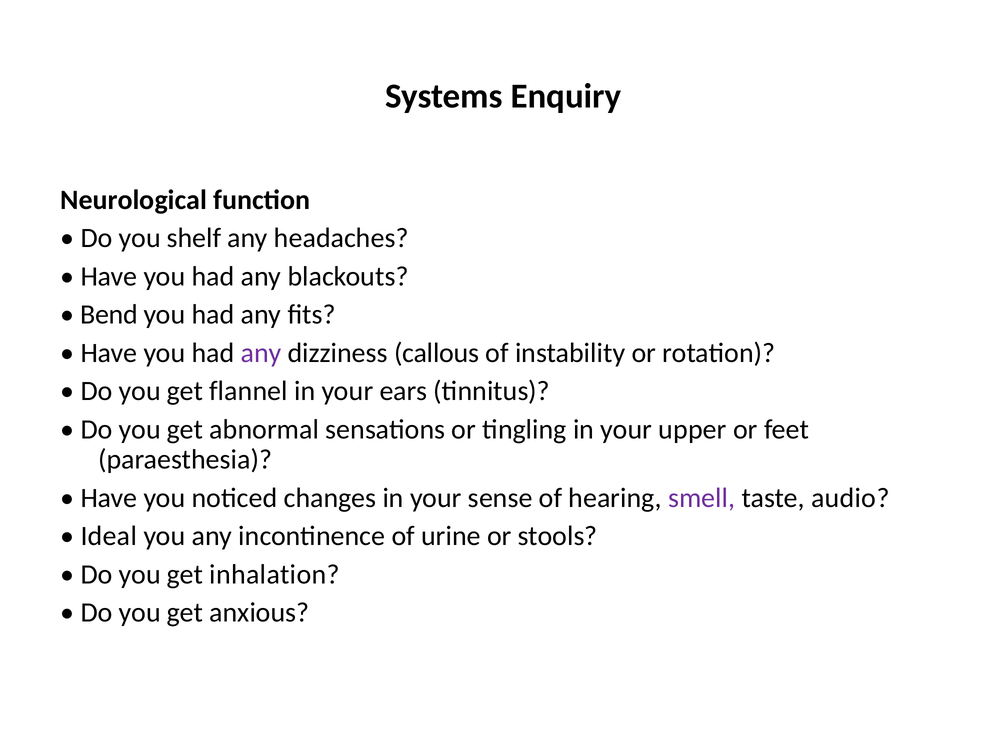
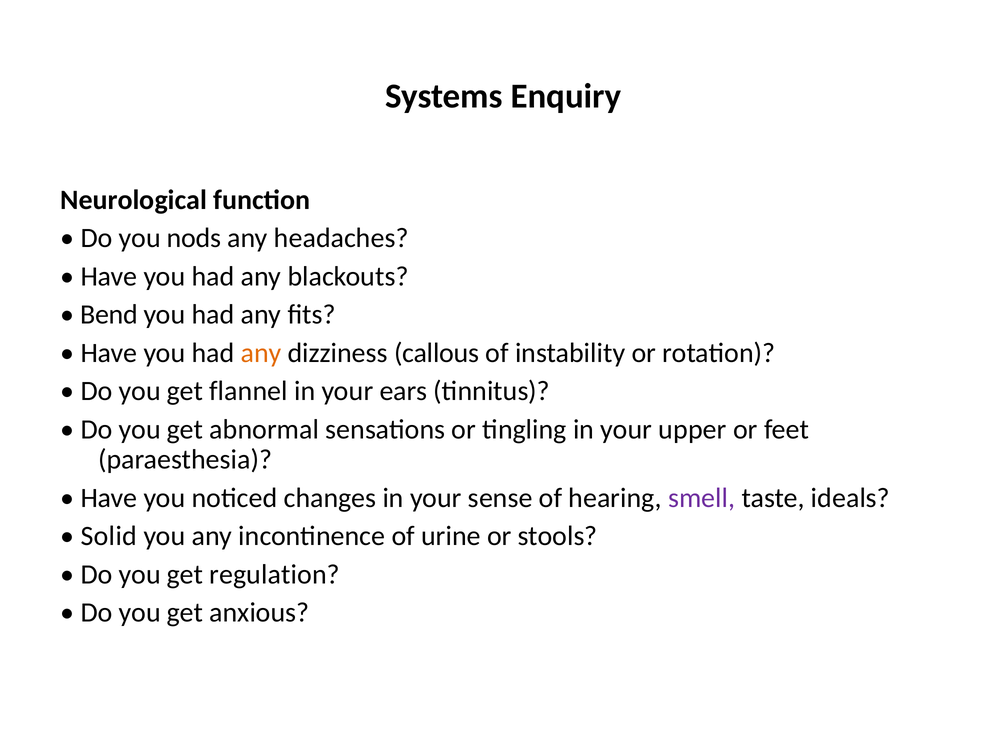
shelf: shelf -> nods
any at (261, 353) colour: purple -> orange
audio: audio -> ideals
Ideal: Ideal -> Solid
inhalation: inhalation -> regulation
